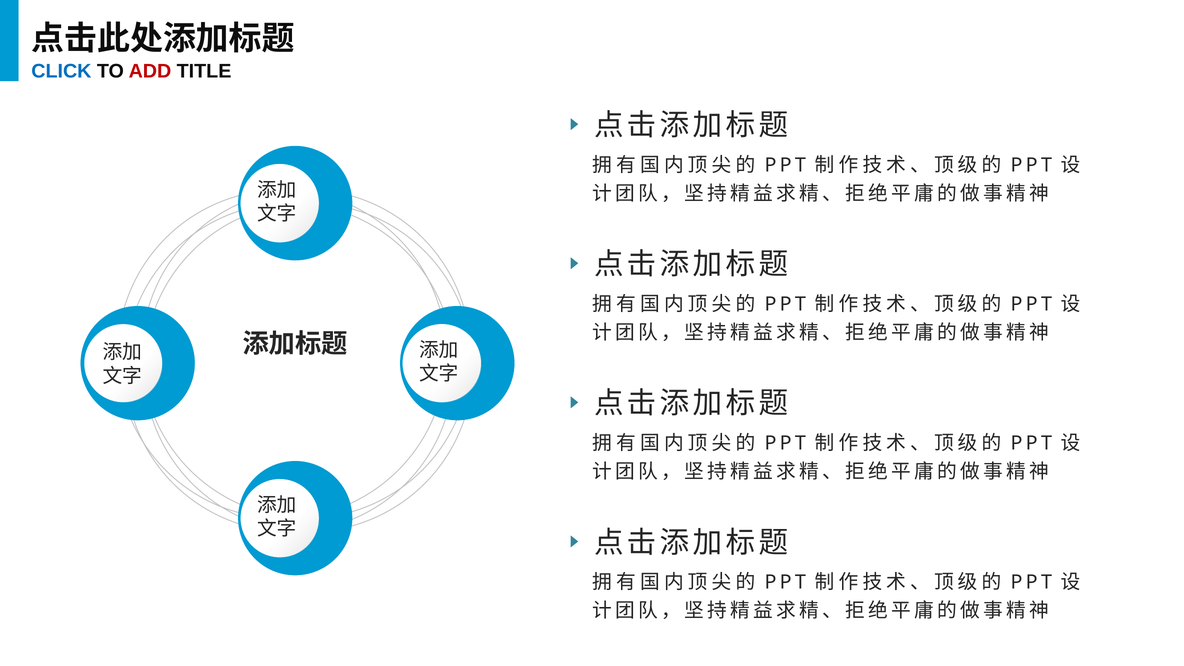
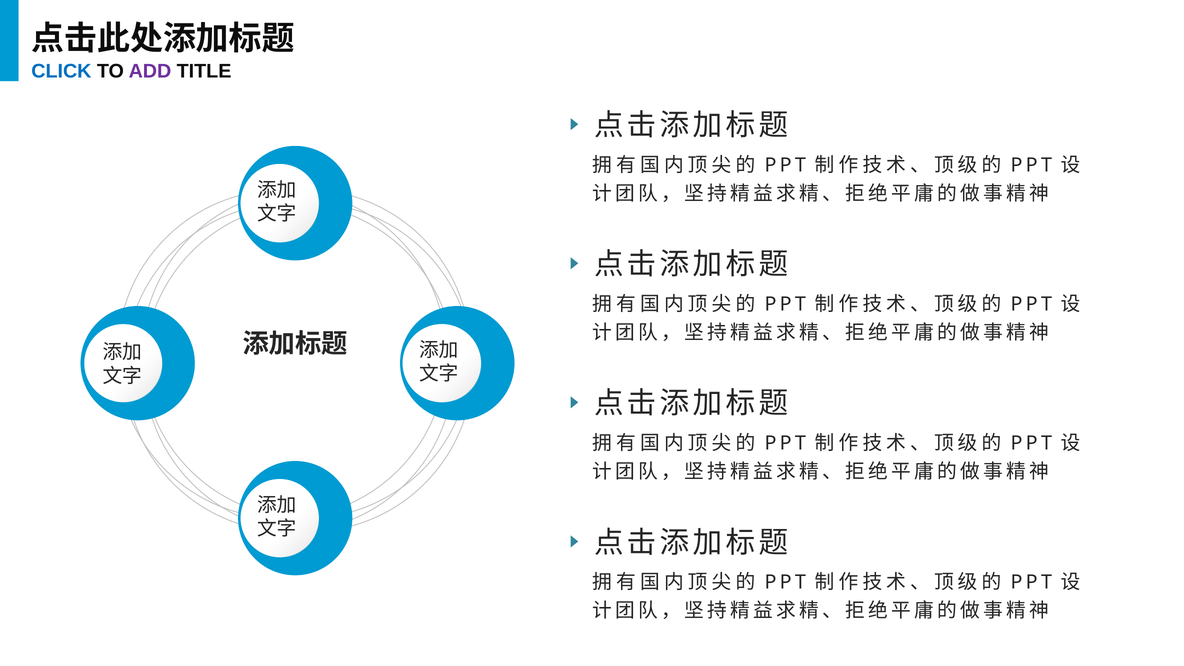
ADD colour: red -> purple
